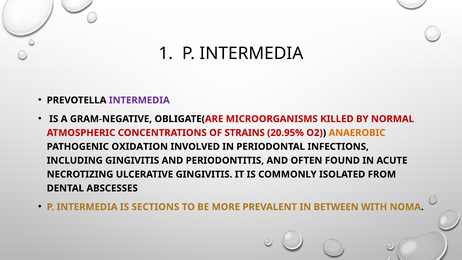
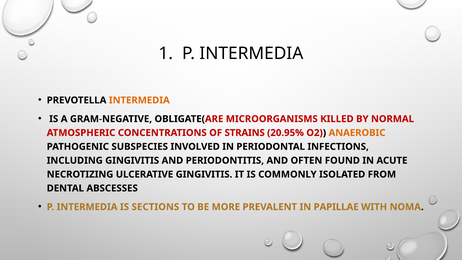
INTERMEDIA at (139, 100) colour: purple -> orange
OXIDATION: OXIDATION -> SUBSPECIES
BETWEEN: BETWEEN -> PAPILLAE
